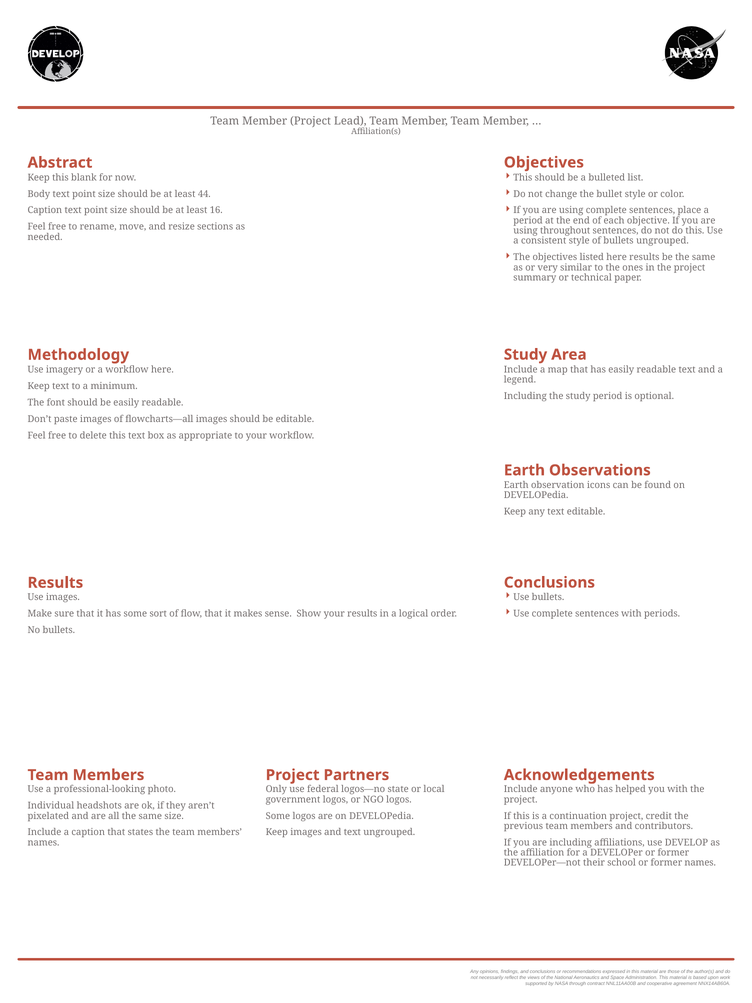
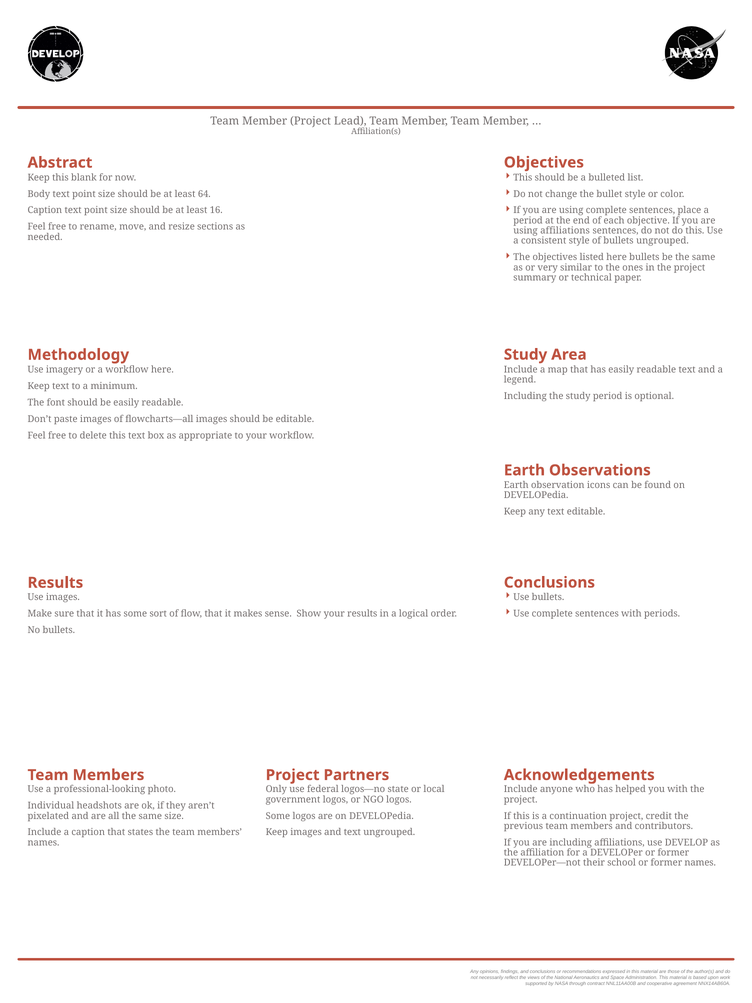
44: 44 -> 64
using throughout: throughout -> affiliations
here results: results -> bullets
